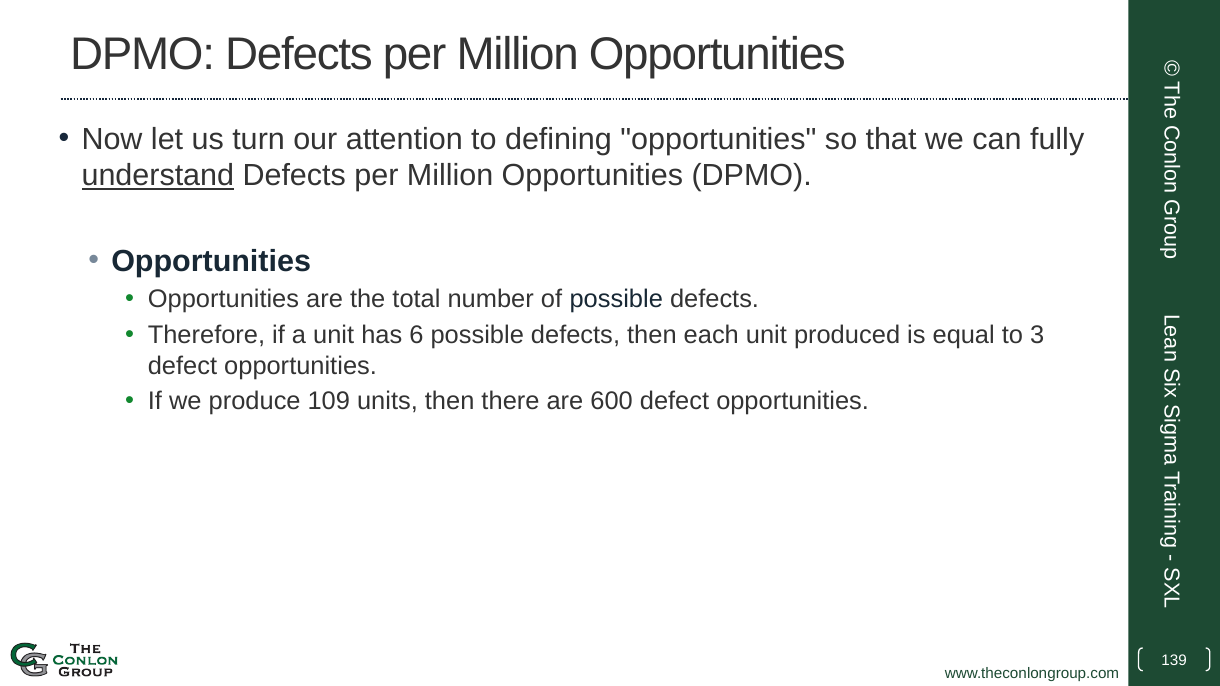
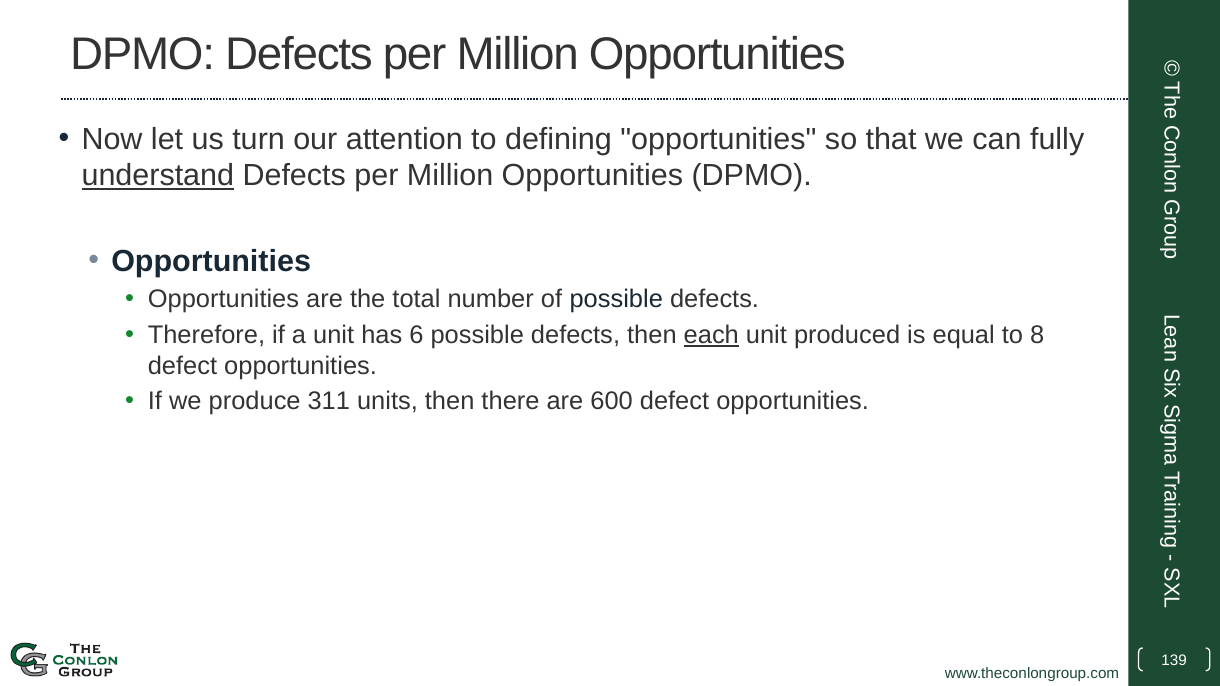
each underline: none -> present
3: 3 -> 8
109: 109 -> 311
